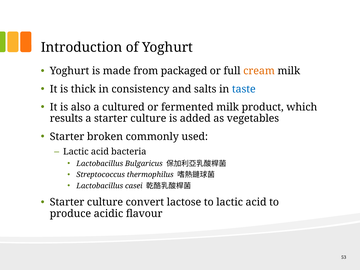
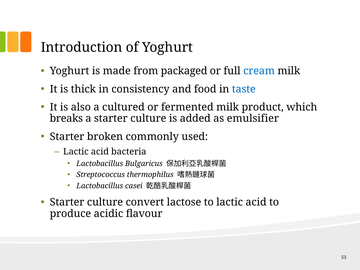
cream colour: orange -> blue
salts: salts -> food
results: results -> breaks
vegetables: vegetables -> emulsifier
